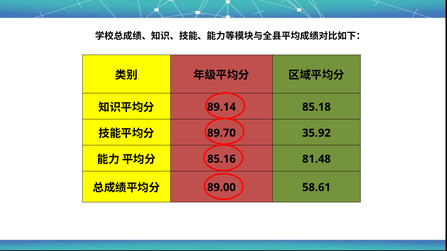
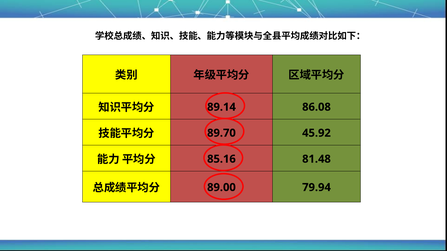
85.18: 85.18 -> 86.08
35.92: 35.92 -> 45.92
58.61: 58.61 -> 79.94
